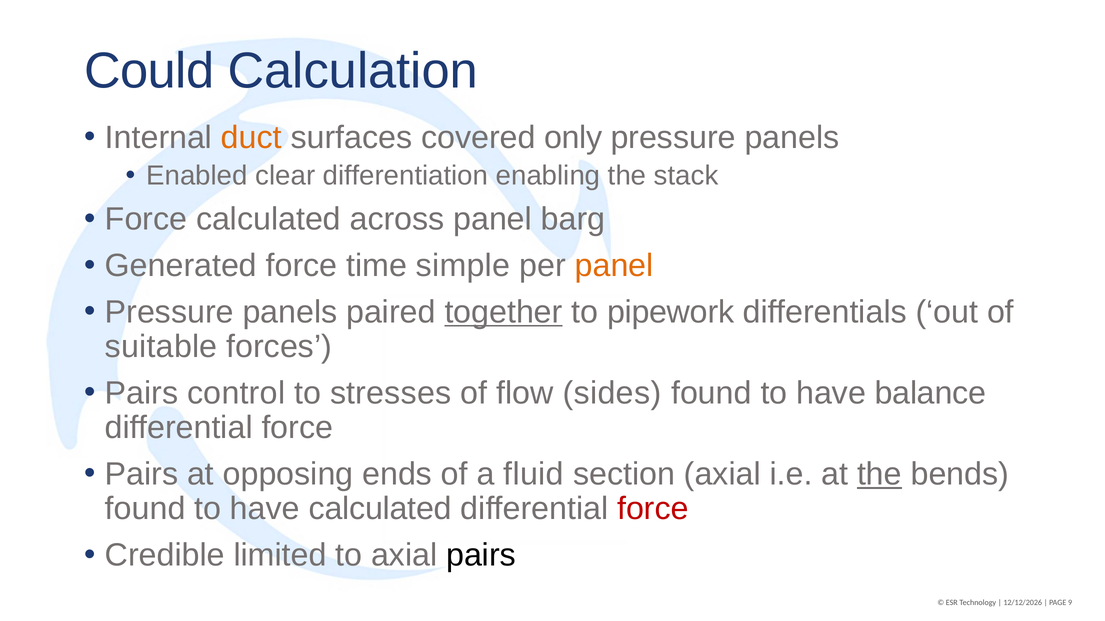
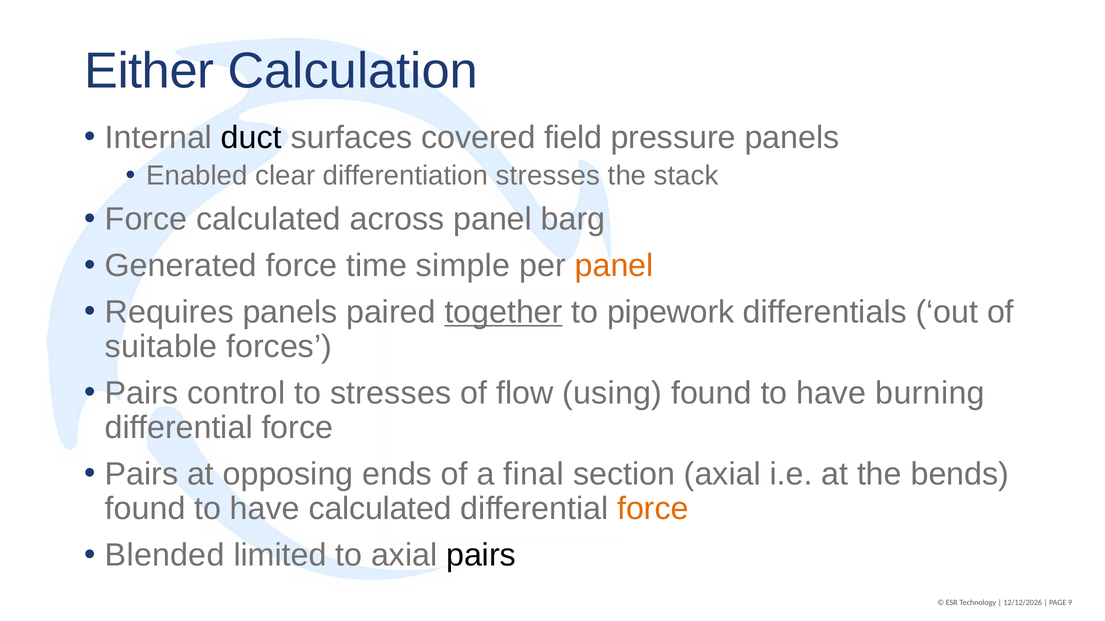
Could: Could -> Either
duct colour: orange -> black
only: only -> field
differentiation enabling: enabling -> stresses
Pressure at (169, 312): Pressure -> Requires
sides: sides -> using
balance: balance -> burning
fluid: fluid -> final
the at (879, 475) underline: present -> none
force at (653, 509) colour: red -> orange
Credible: Credible -> Blended
